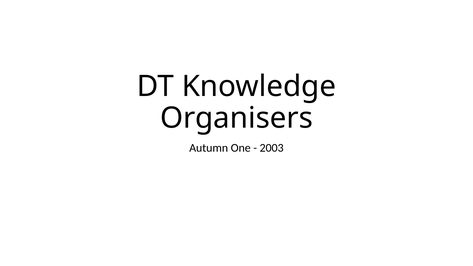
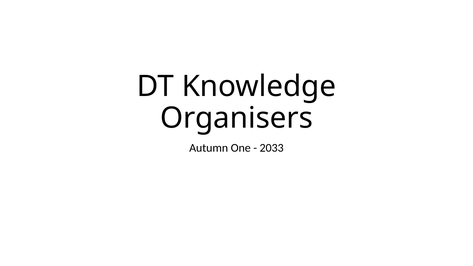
2003: 2003 -> 2033
